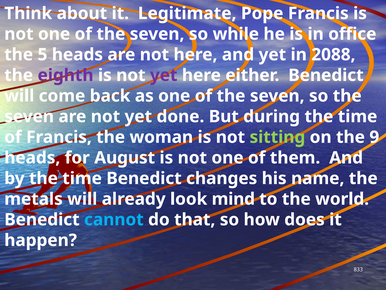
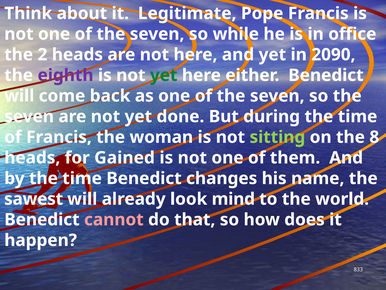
5: 5 -> 2
2088: 2088 -> 2090
yet at (164, 75) colour: purple -> green
9: 9 -> 8
August: August -> Gained
metals: metals -> sawest
cannot colour: light blue -> pink
